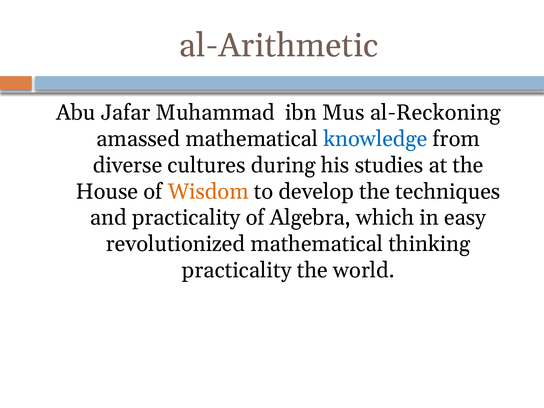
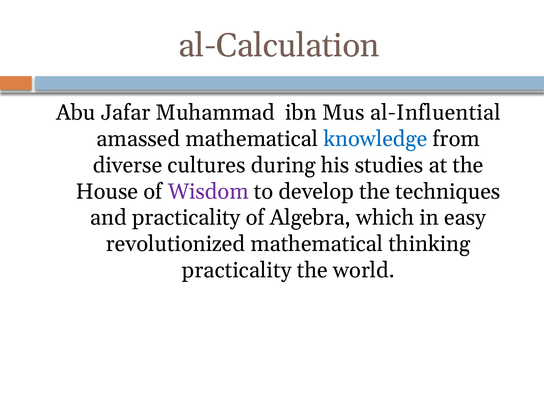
al-Arithmetic: al-Arithmetic -> al-Calculation
al-Reckoning: al-Reckoning -> al-Influential
Wisdom colour: orange -> purple
